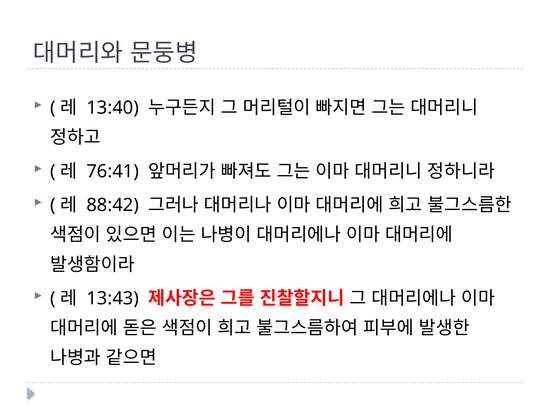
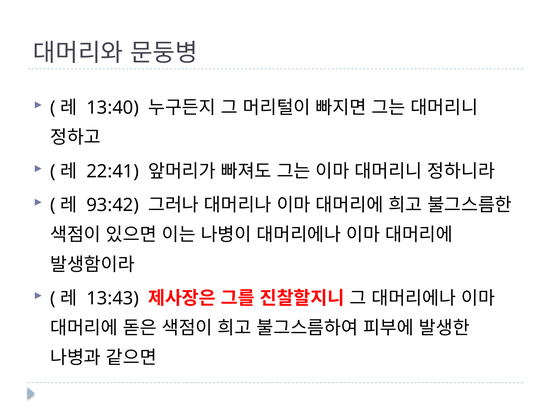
76:41: 76:41 -> 22:41
88:42: 88:42 -> 93:42
